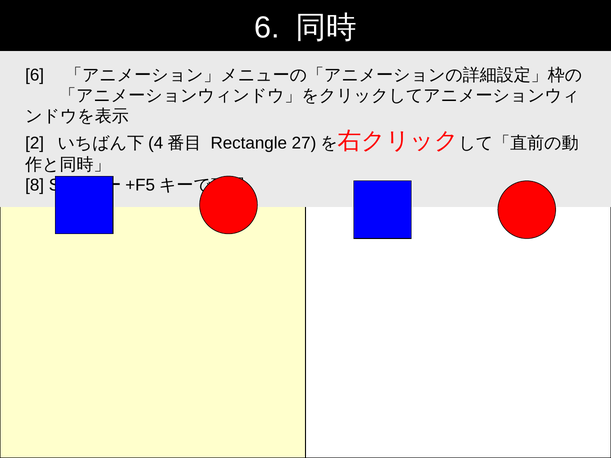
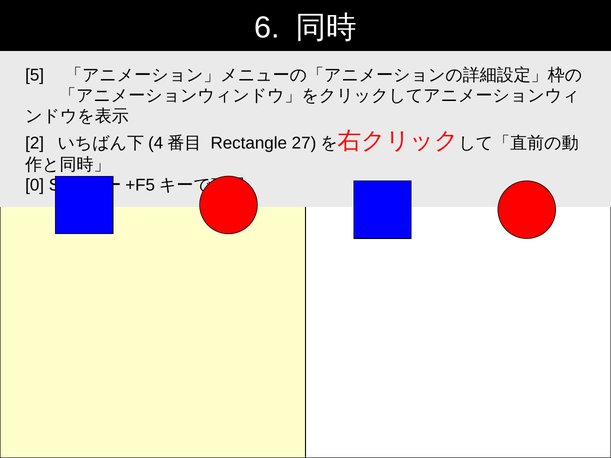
6 at (35, 75): 6 -> 5
8: 8 -> 0
